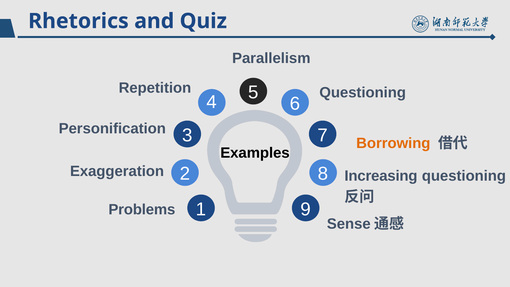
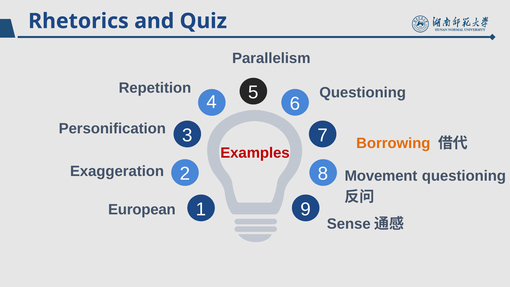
Examples colour: black -> red
Increasing: Increasing -> Movement
Problems: Problems -> European
